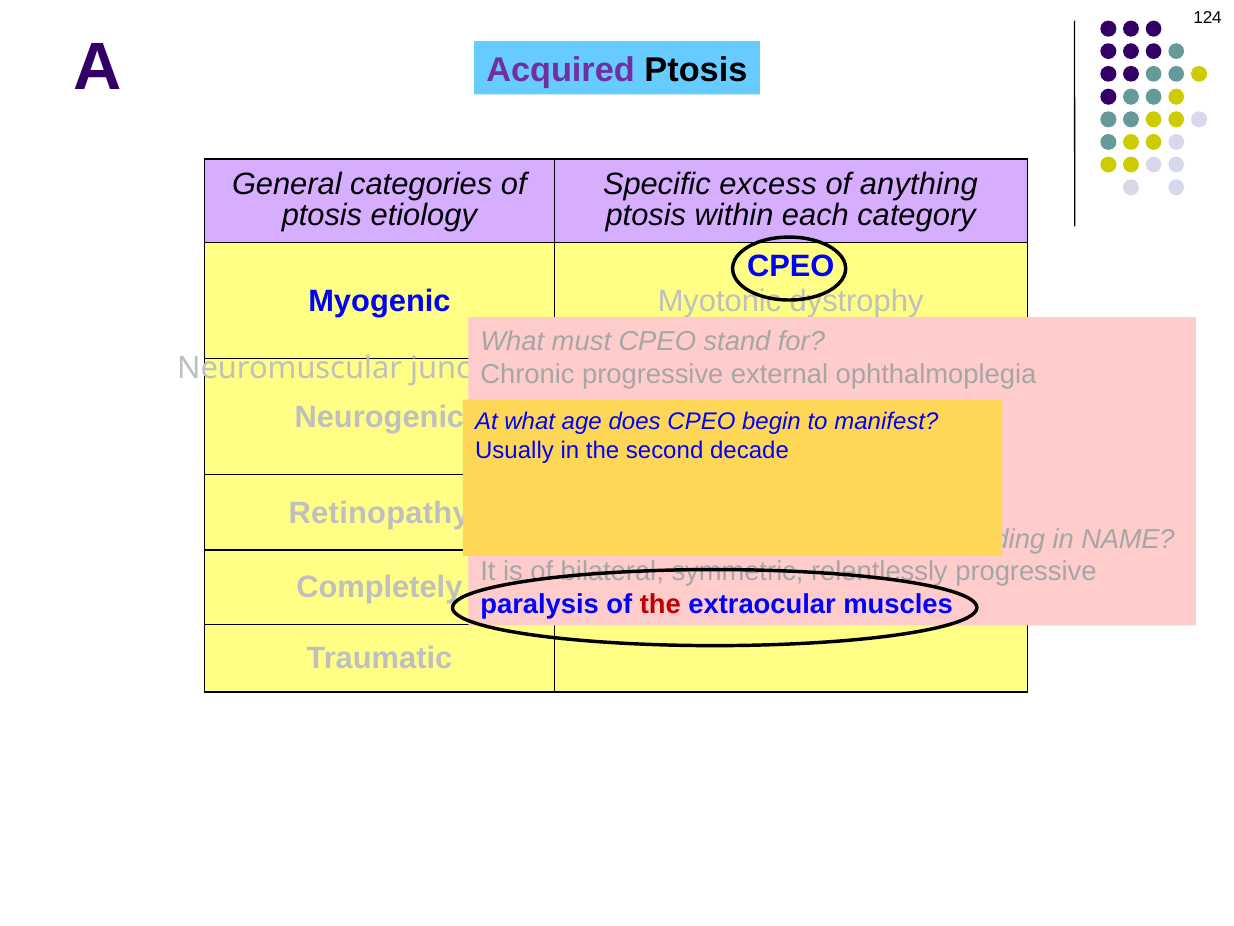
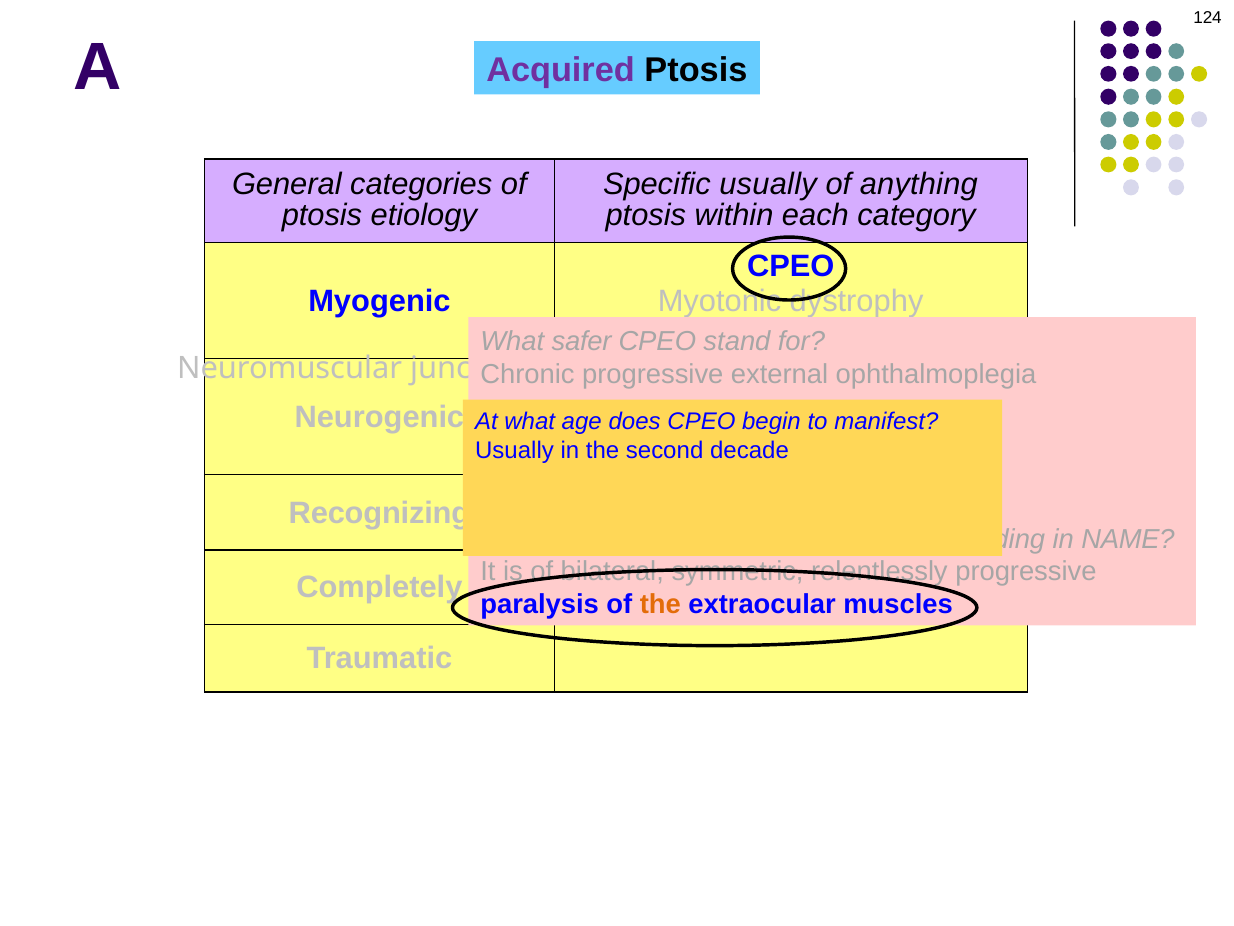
Specific excess: excess -> usually
must: must -> safer
Retinopathy: Retinopathy -> Recognizing
the at (660, 604) colour: red -> orange
